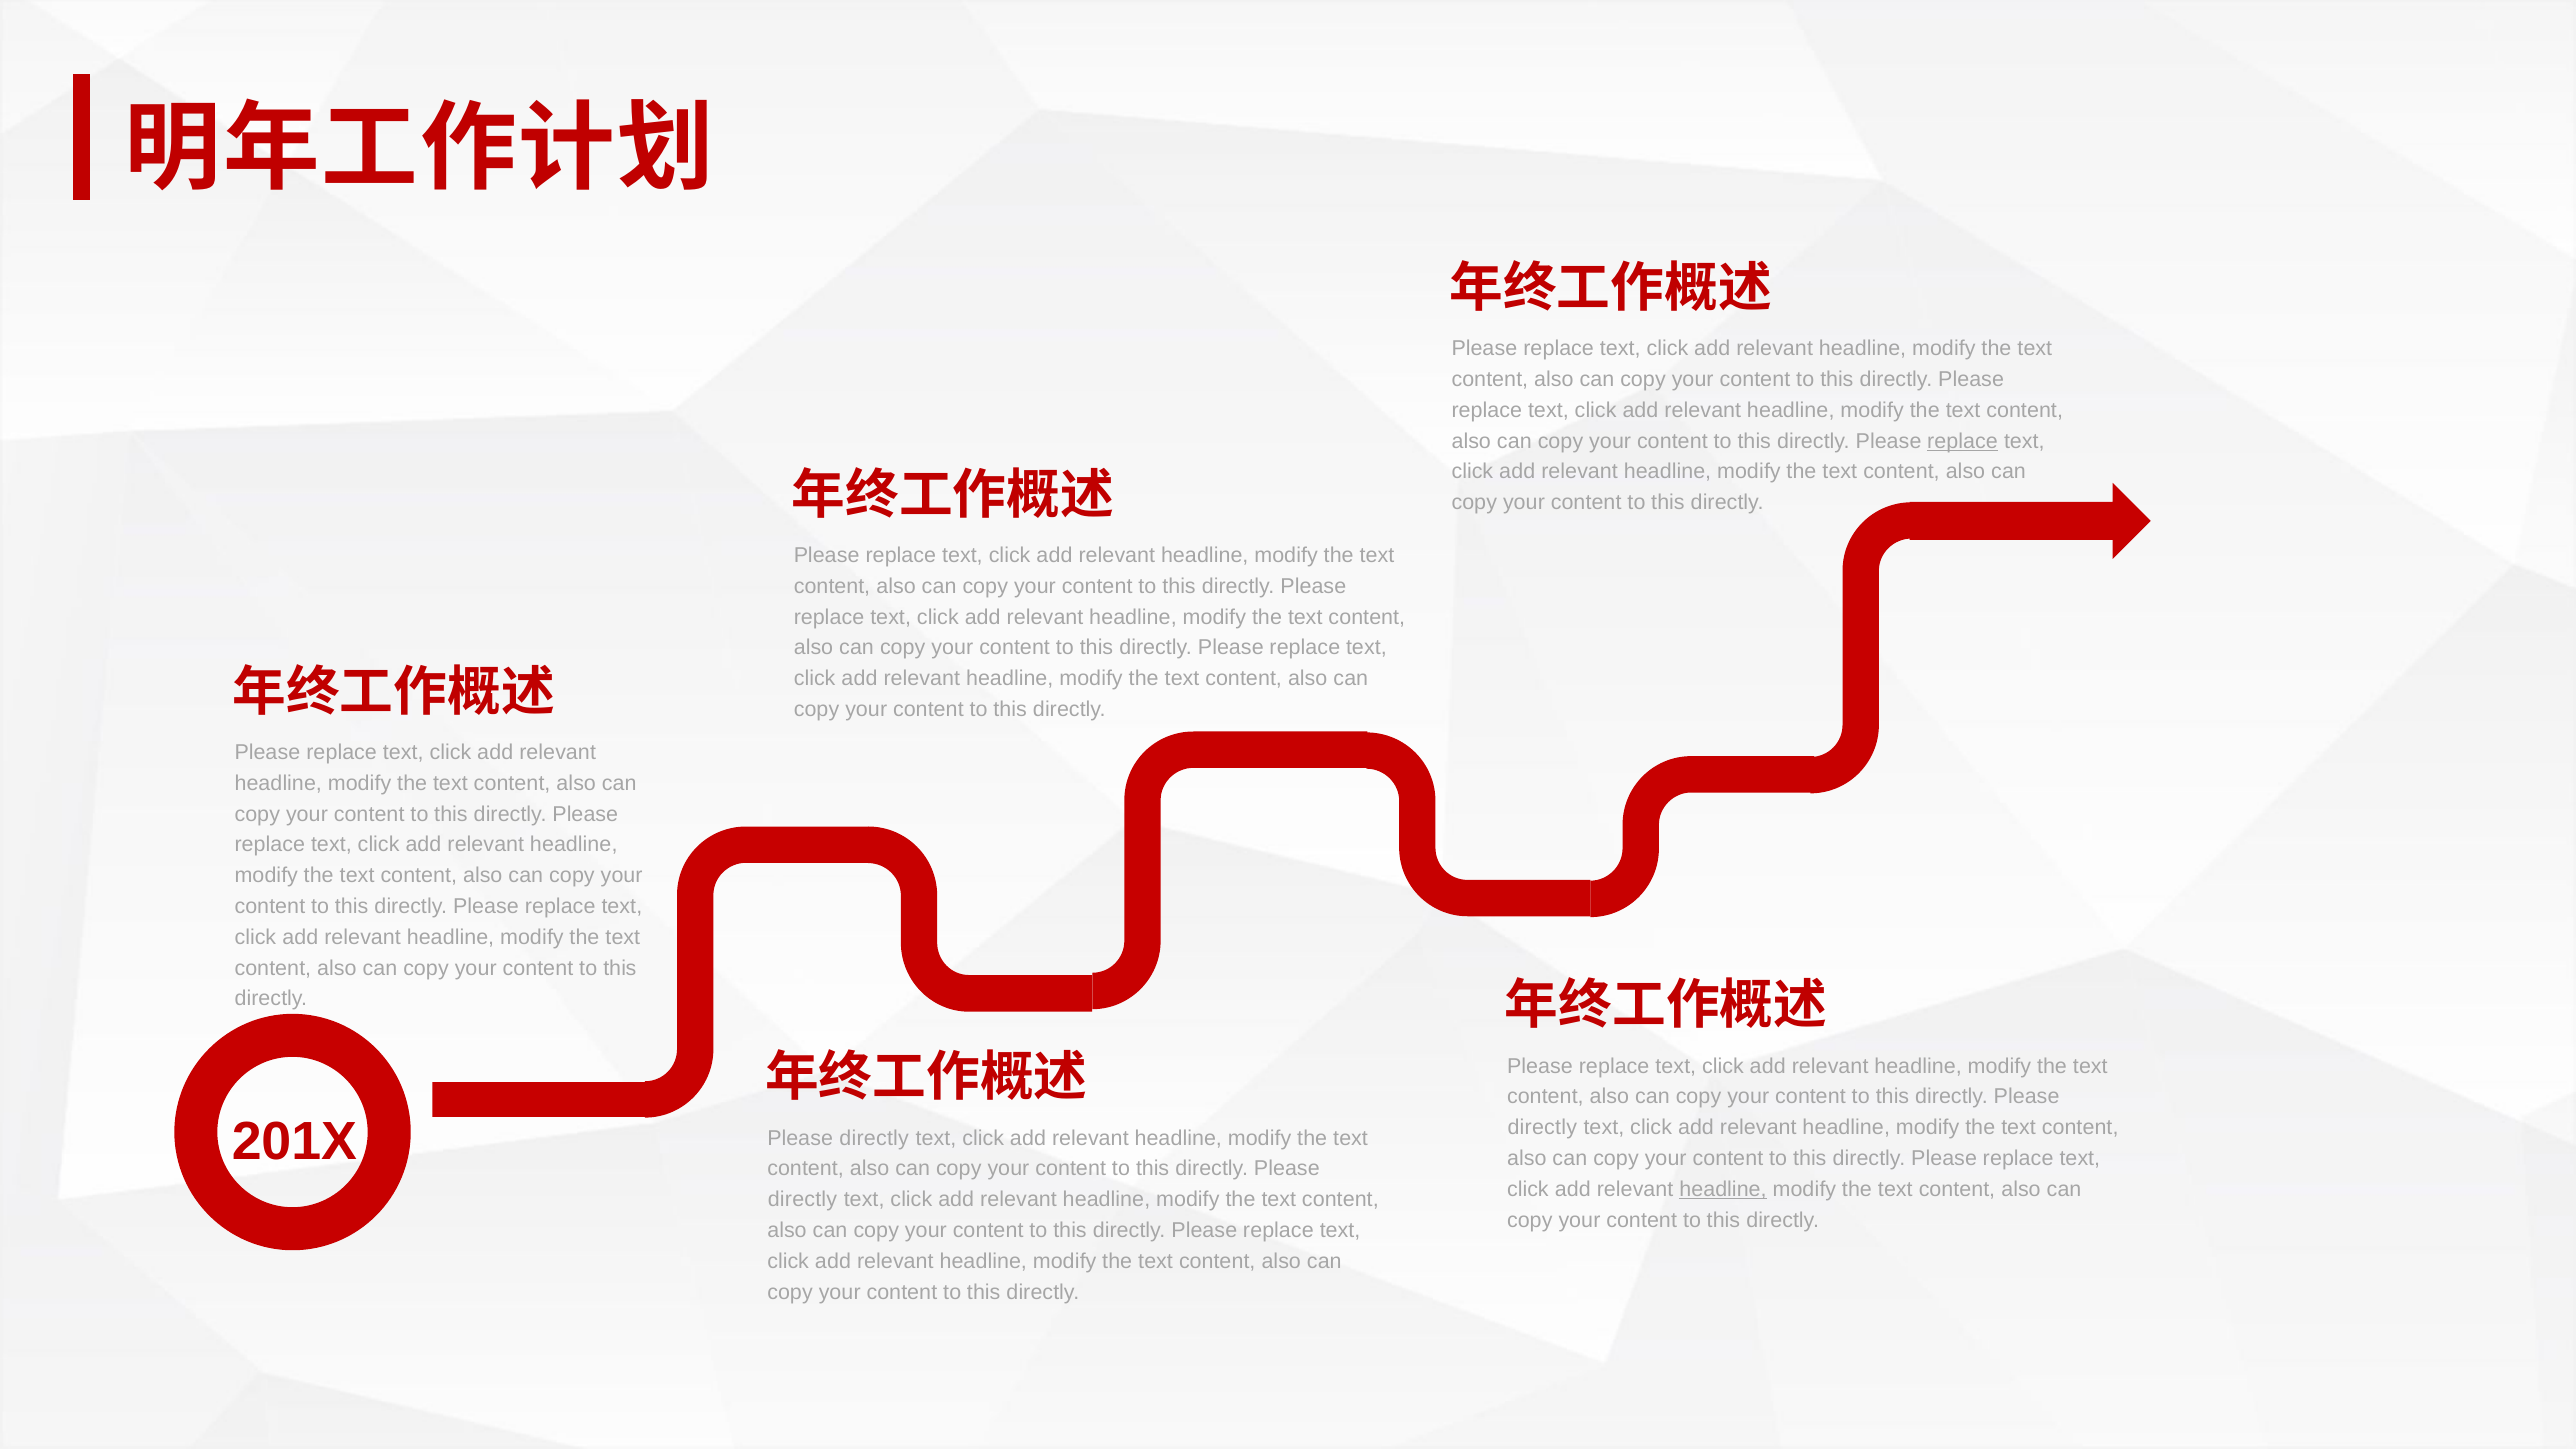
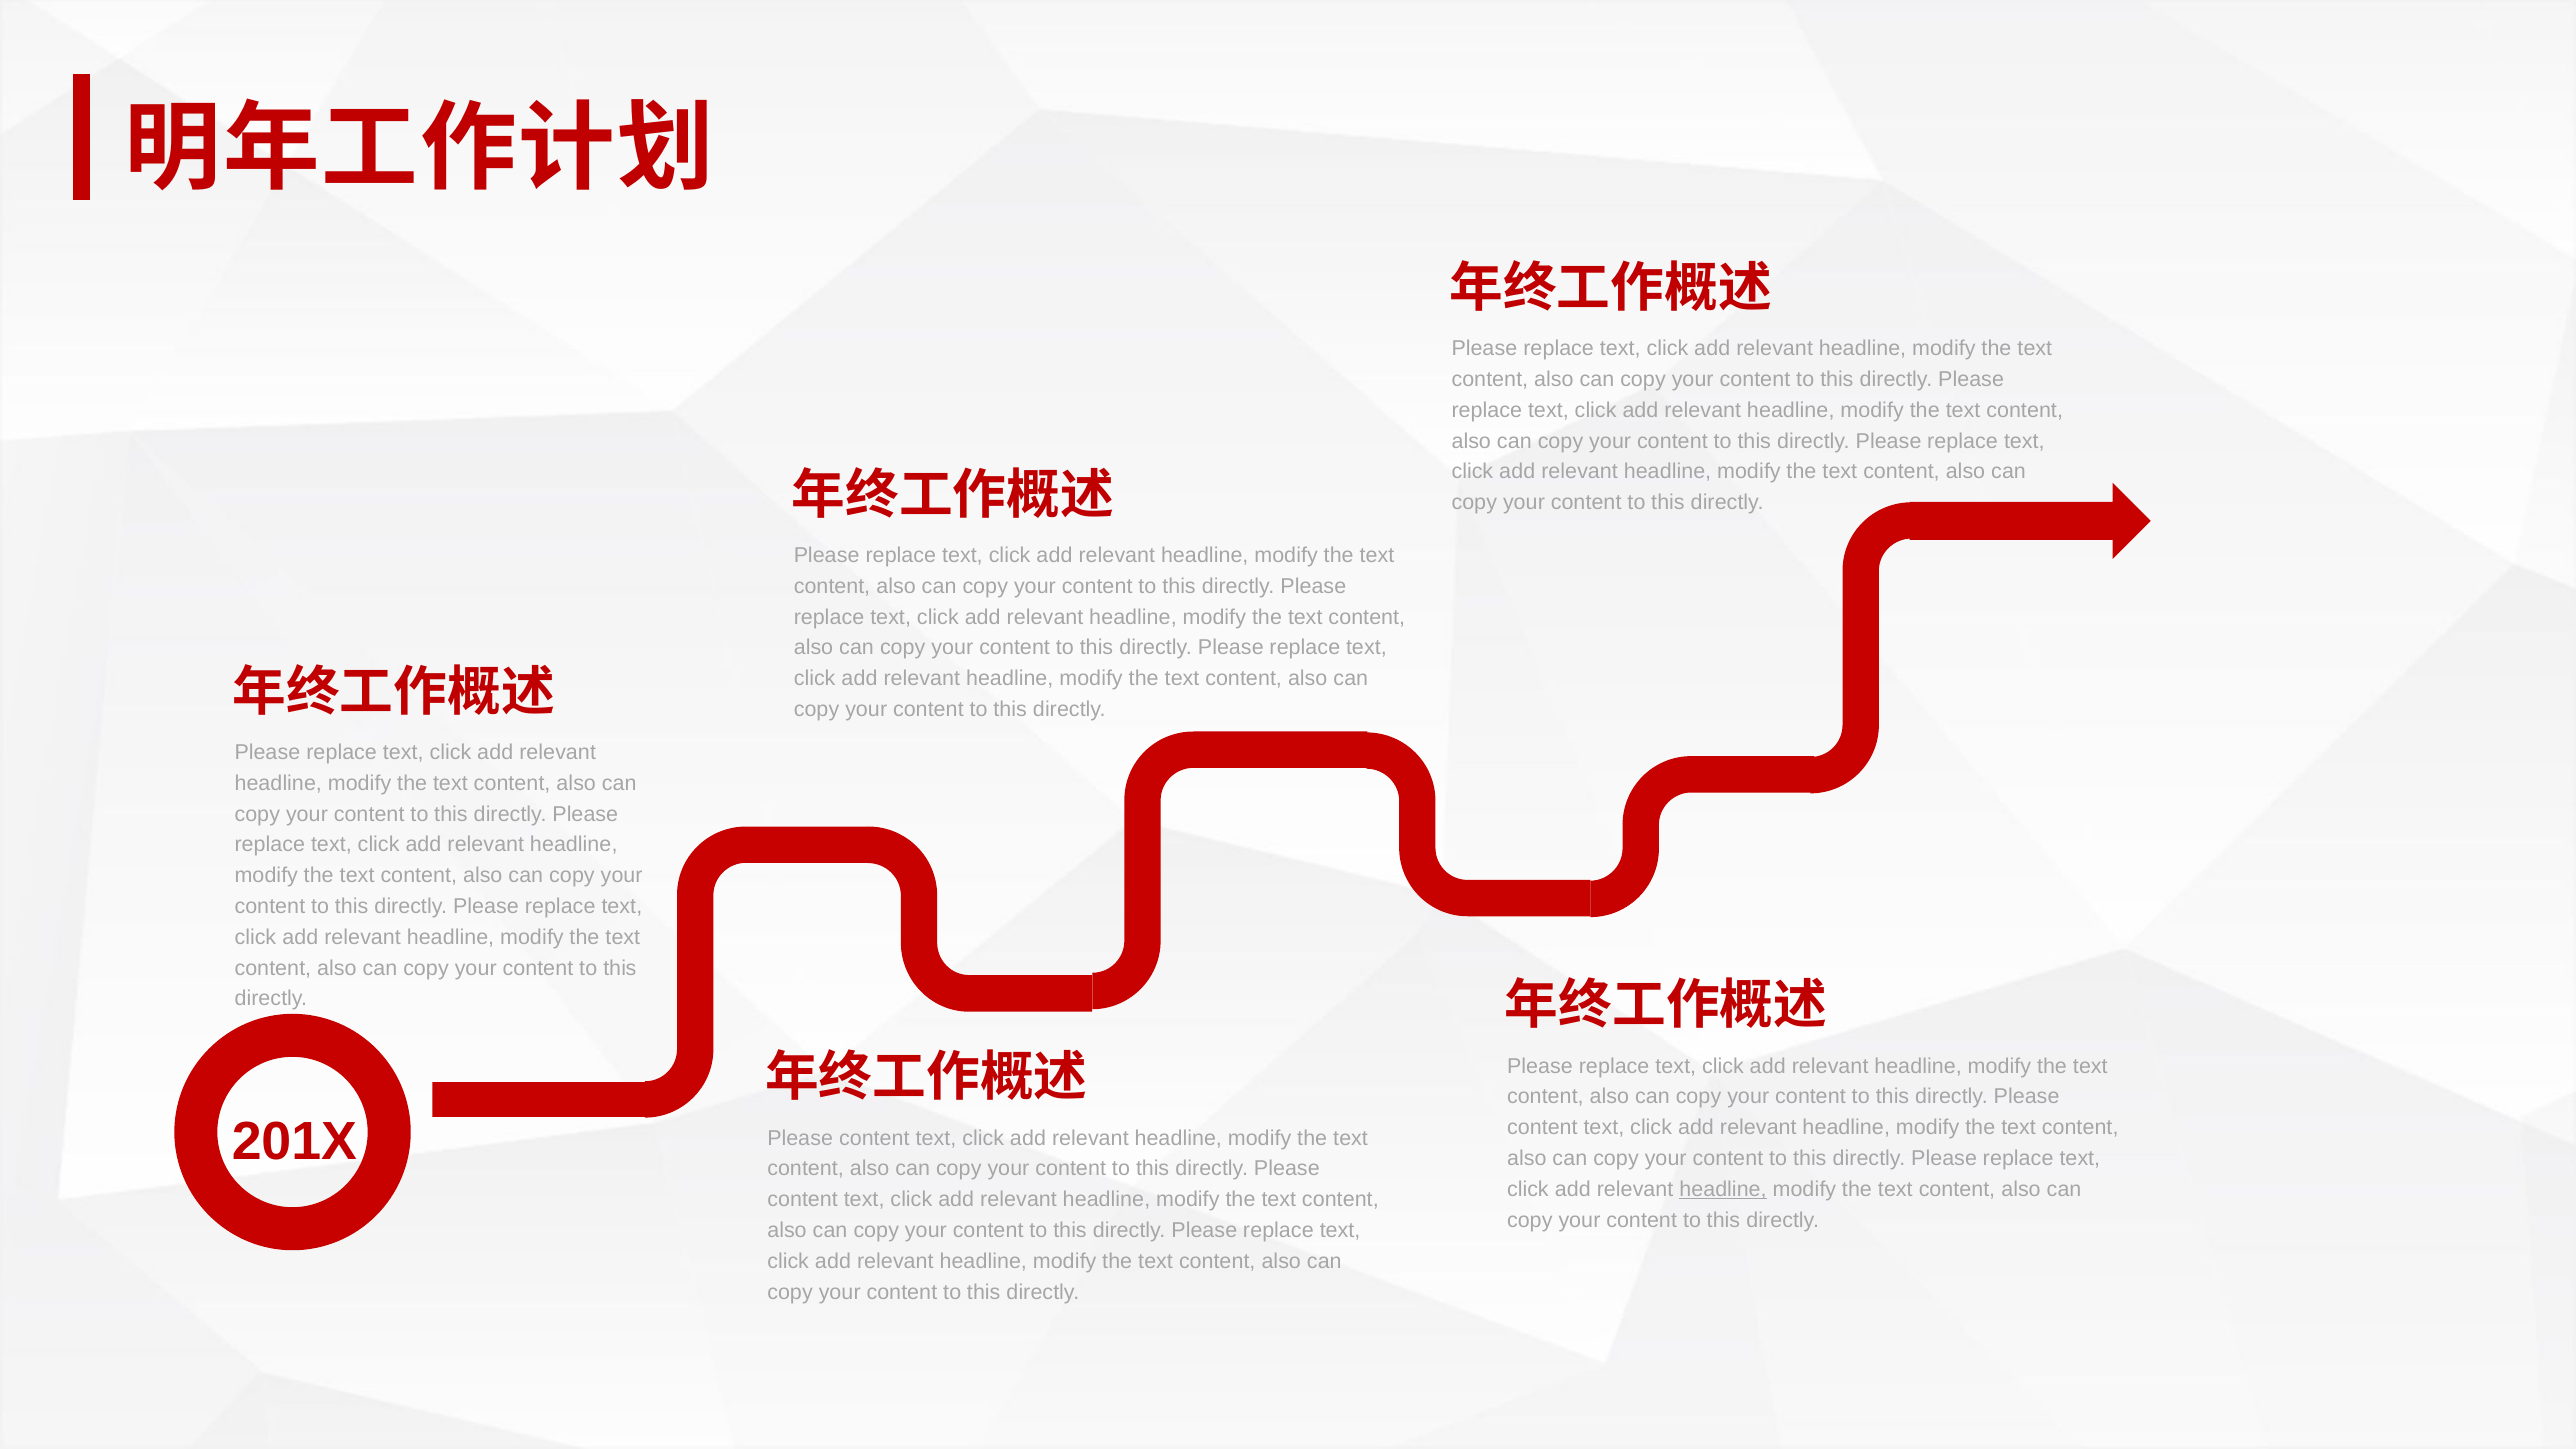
replace at (1963, 441) underline: present -> none
directly at (1542, 1128): directly -> content
directly at (874, 1138): directly -> content
directly at (802, 1200): directly -> content
